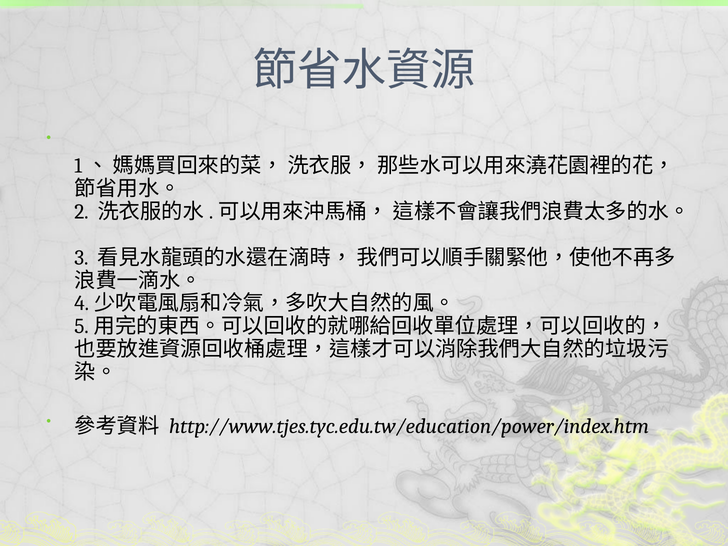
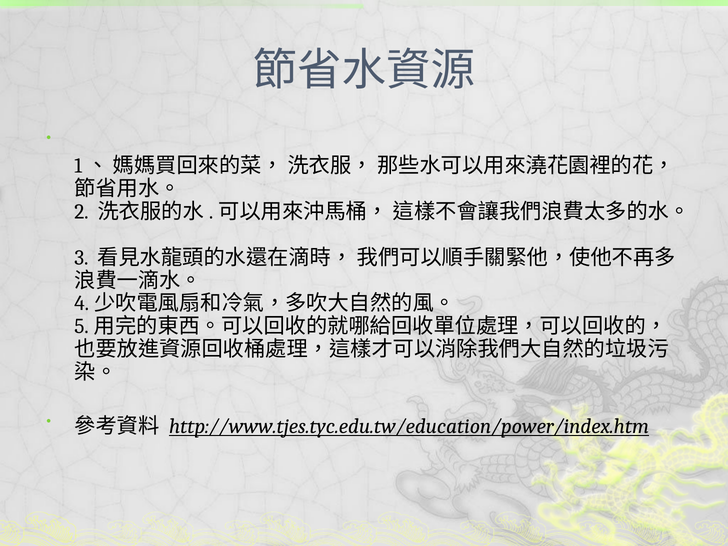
http://www.tjes.tyc.edu.tw/education/power/index.htm underline: none -> present
